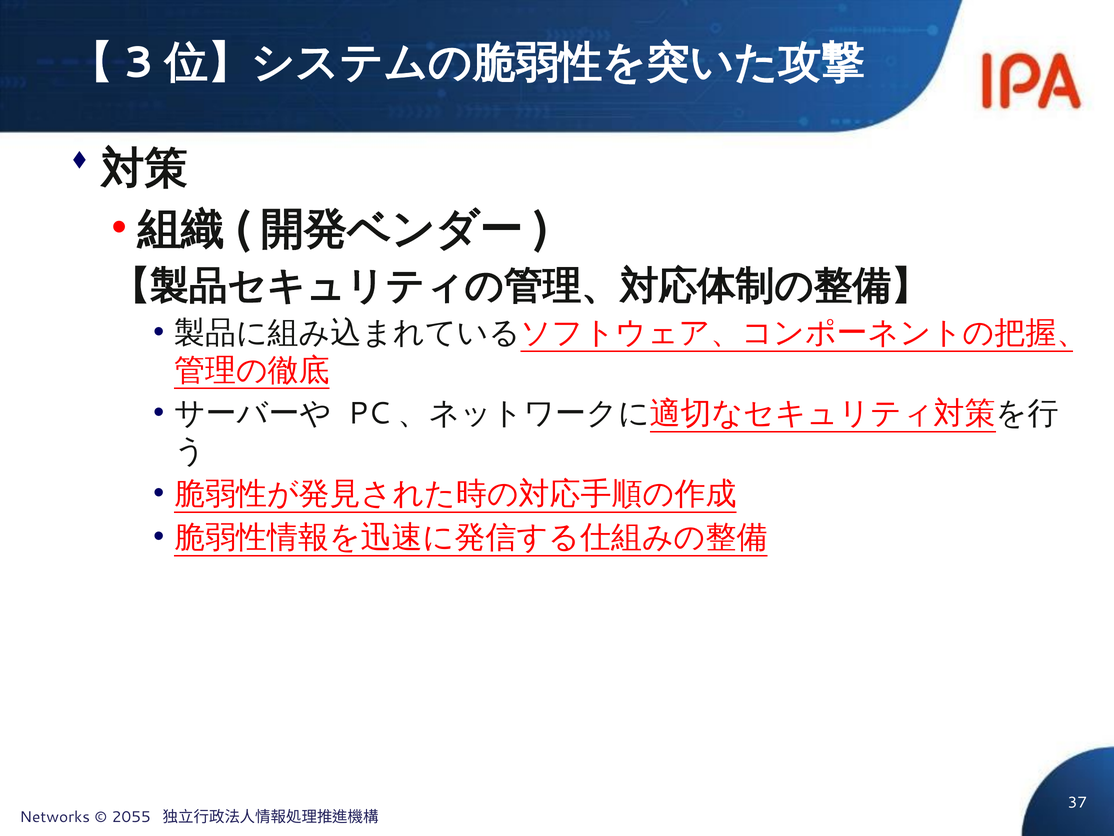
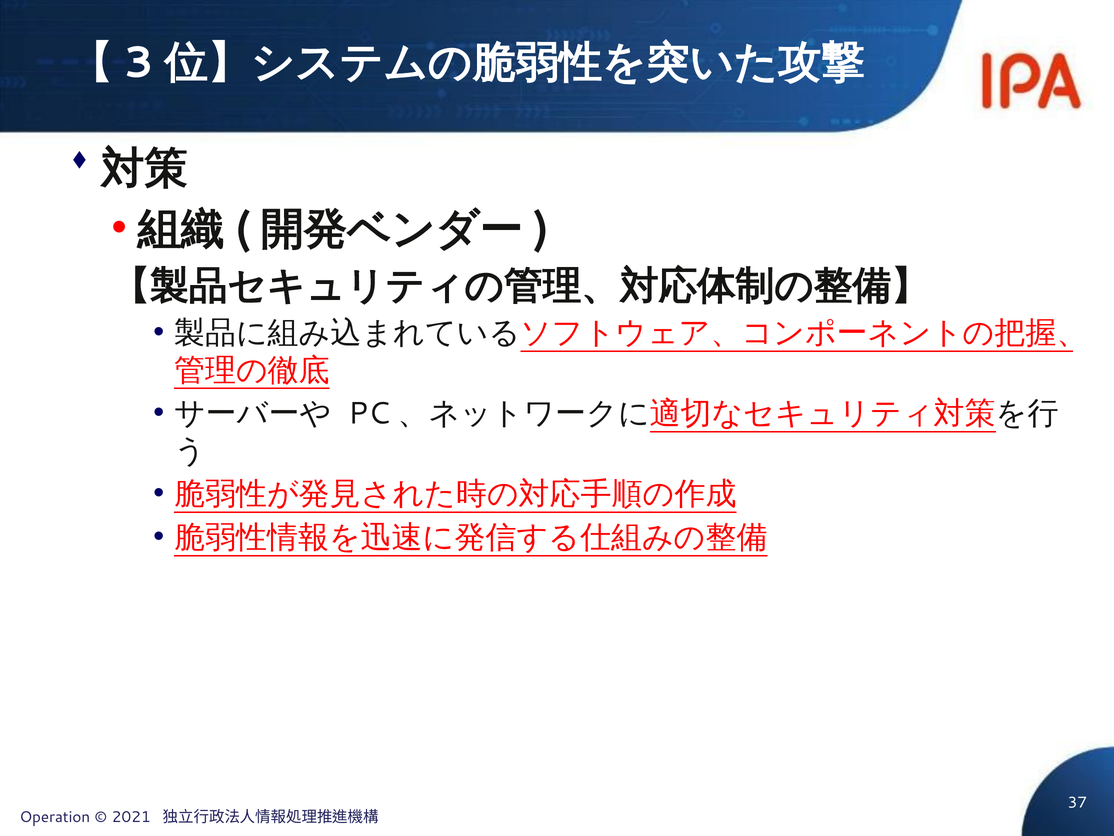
Networks: Networks -> Operation
2055: 2055 -> 2021
